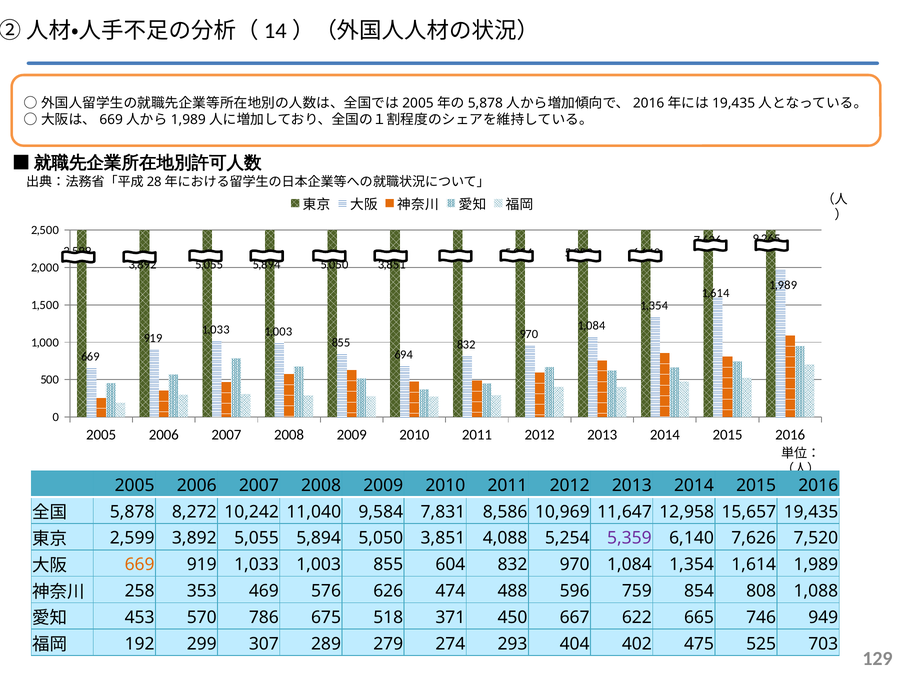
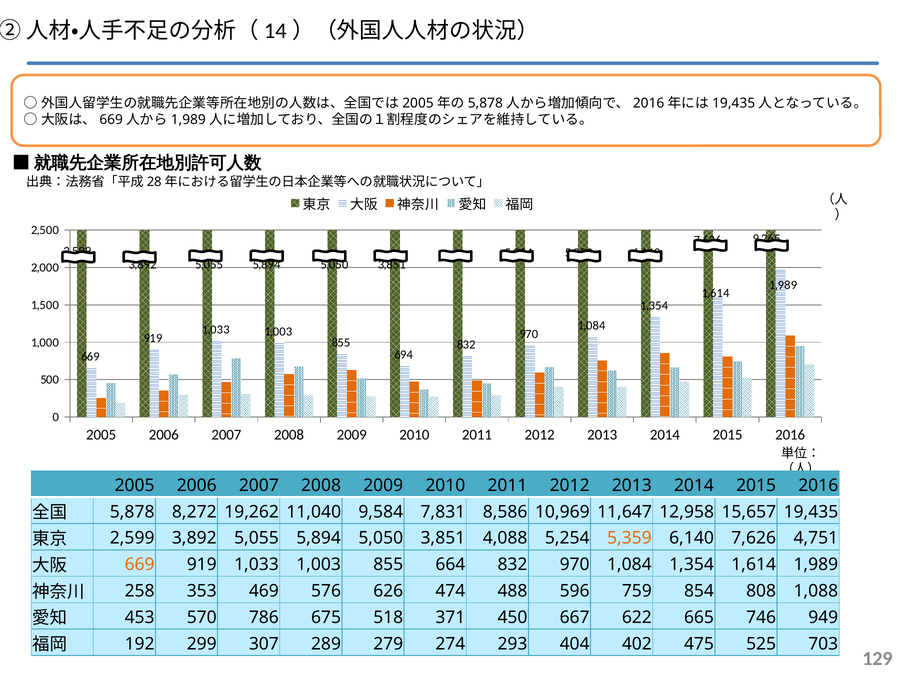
10,242: 10,242 -> 19,262
5,359 at (629, 539) colour: purple -> orange
7,520: 7,520 -> 4,751
604: 604 -> 664
